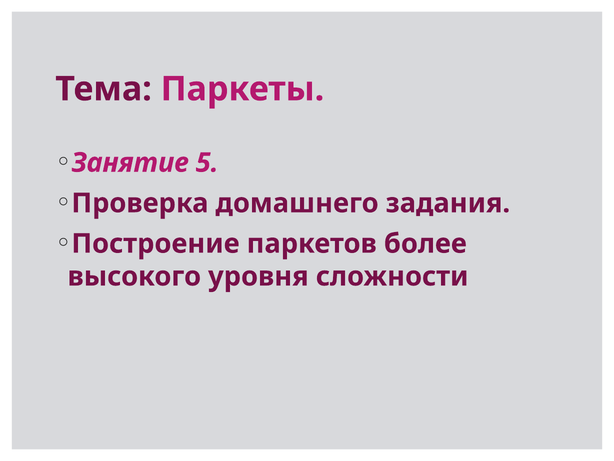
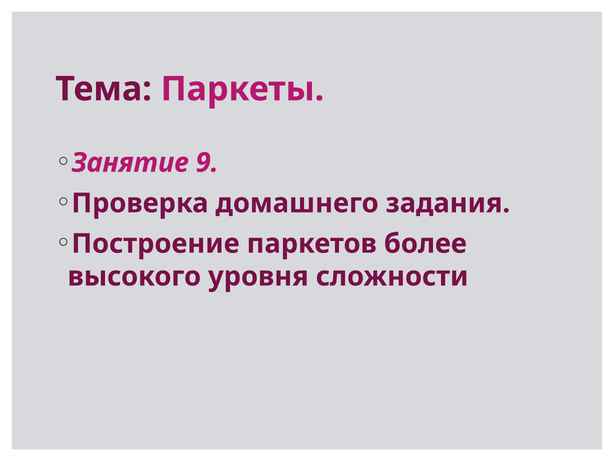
5: 5 -> 9
